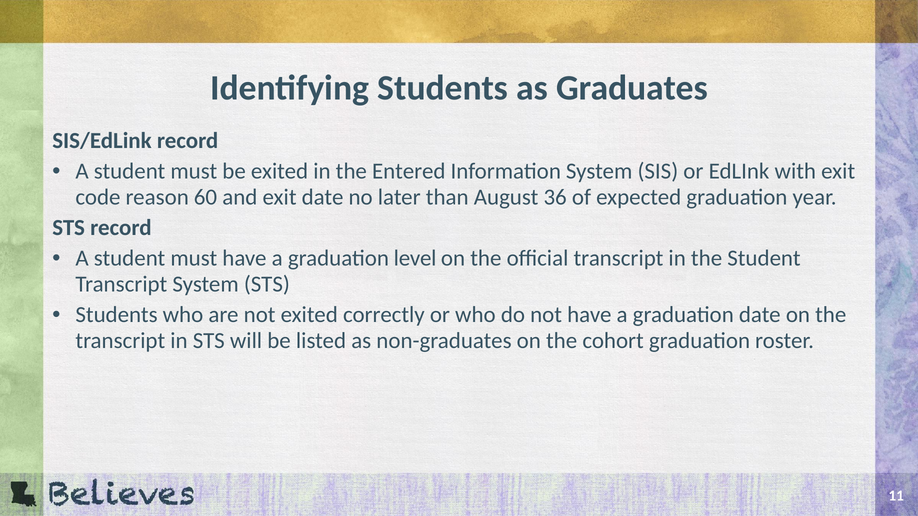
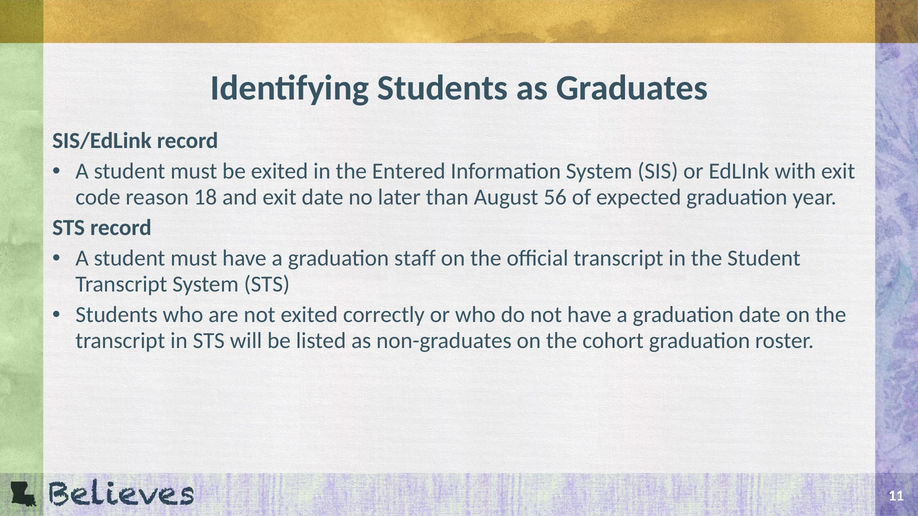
60: 60 -> 18
36: 36 -> 56
level: level -> staff
